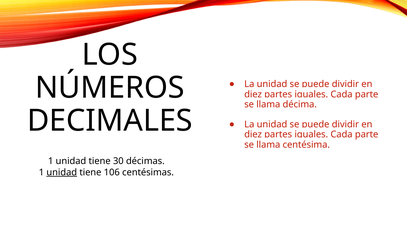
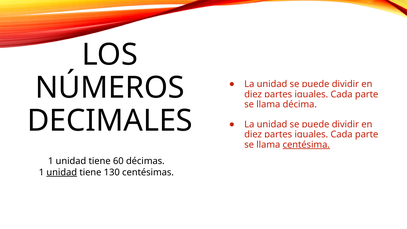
centésima underline: none -> present
30: 30 -> 60
106: 106 -> 130
